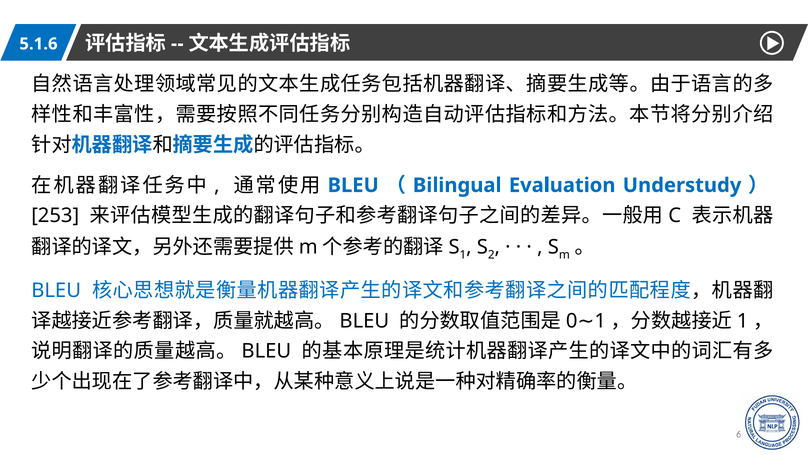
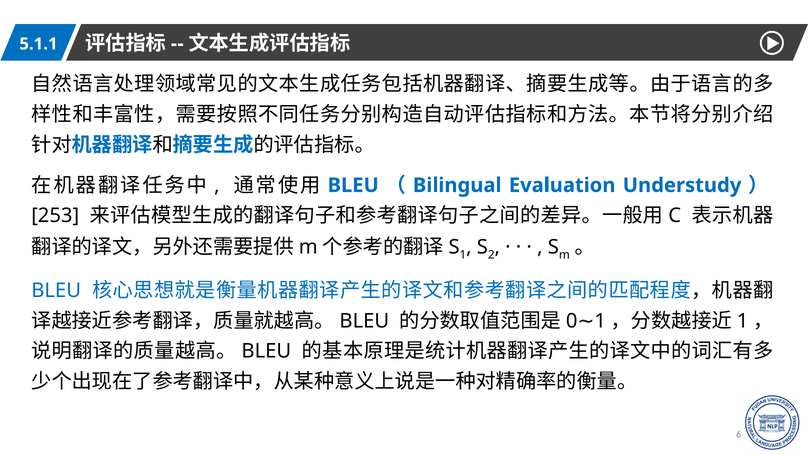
5.1.6: 5.1.6 -> 5.1.1
